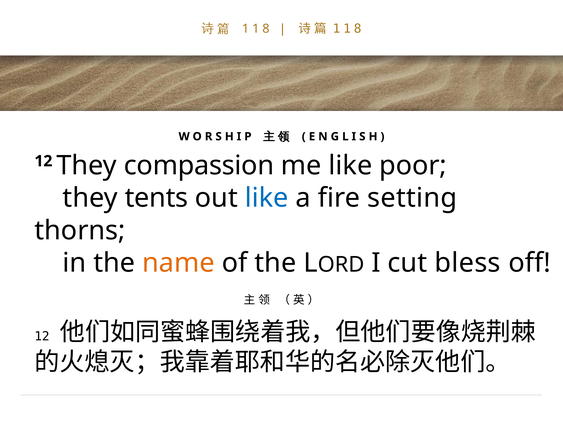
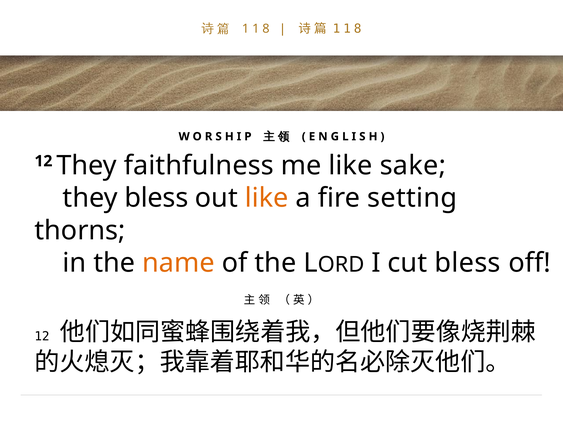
compassion: compassion -> faithfulness
poor: poor -> sake
they tents: tents -> bless
like at (267, 198) colour: blue -> orange
